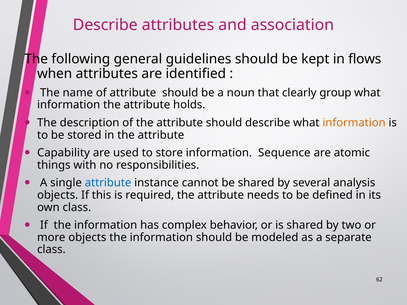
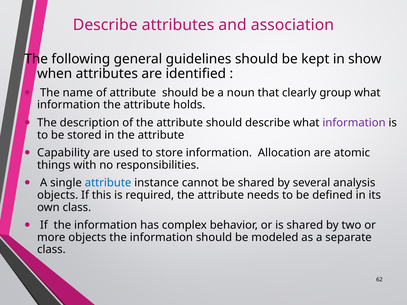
flows: flows -> show
information at (354, 123) colour: orange -> purple
Sequence: Sequence -> Allocation
